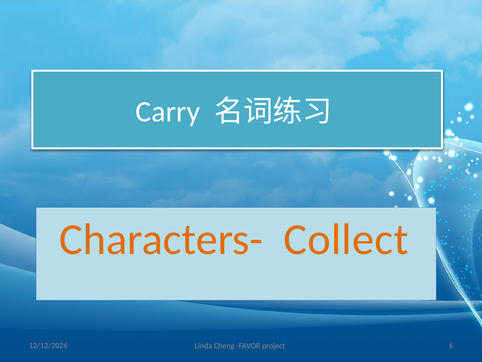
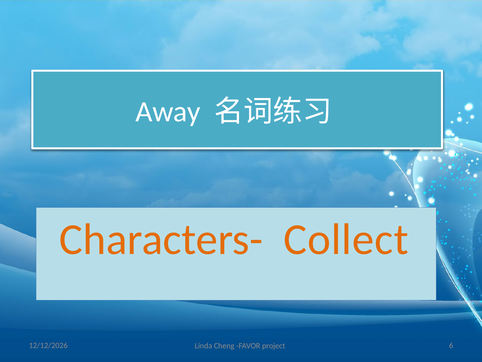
Carry: Carry -> Away
